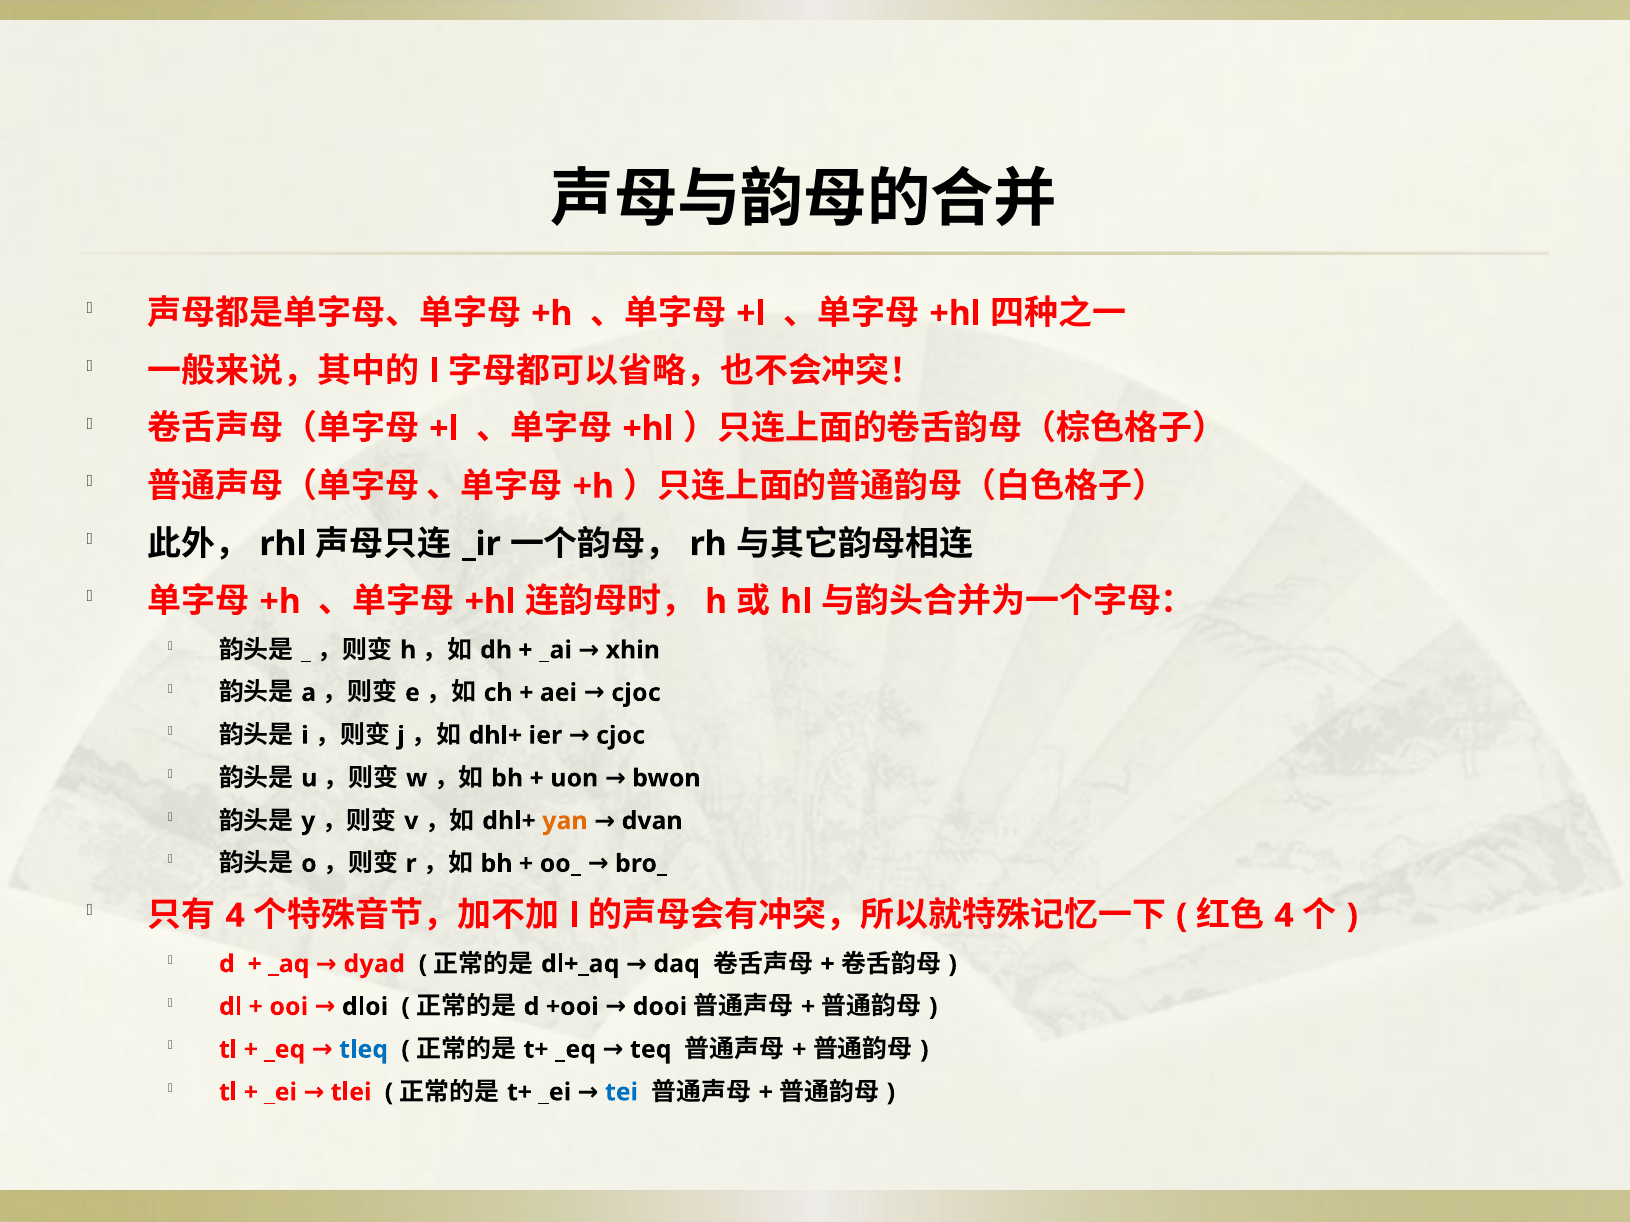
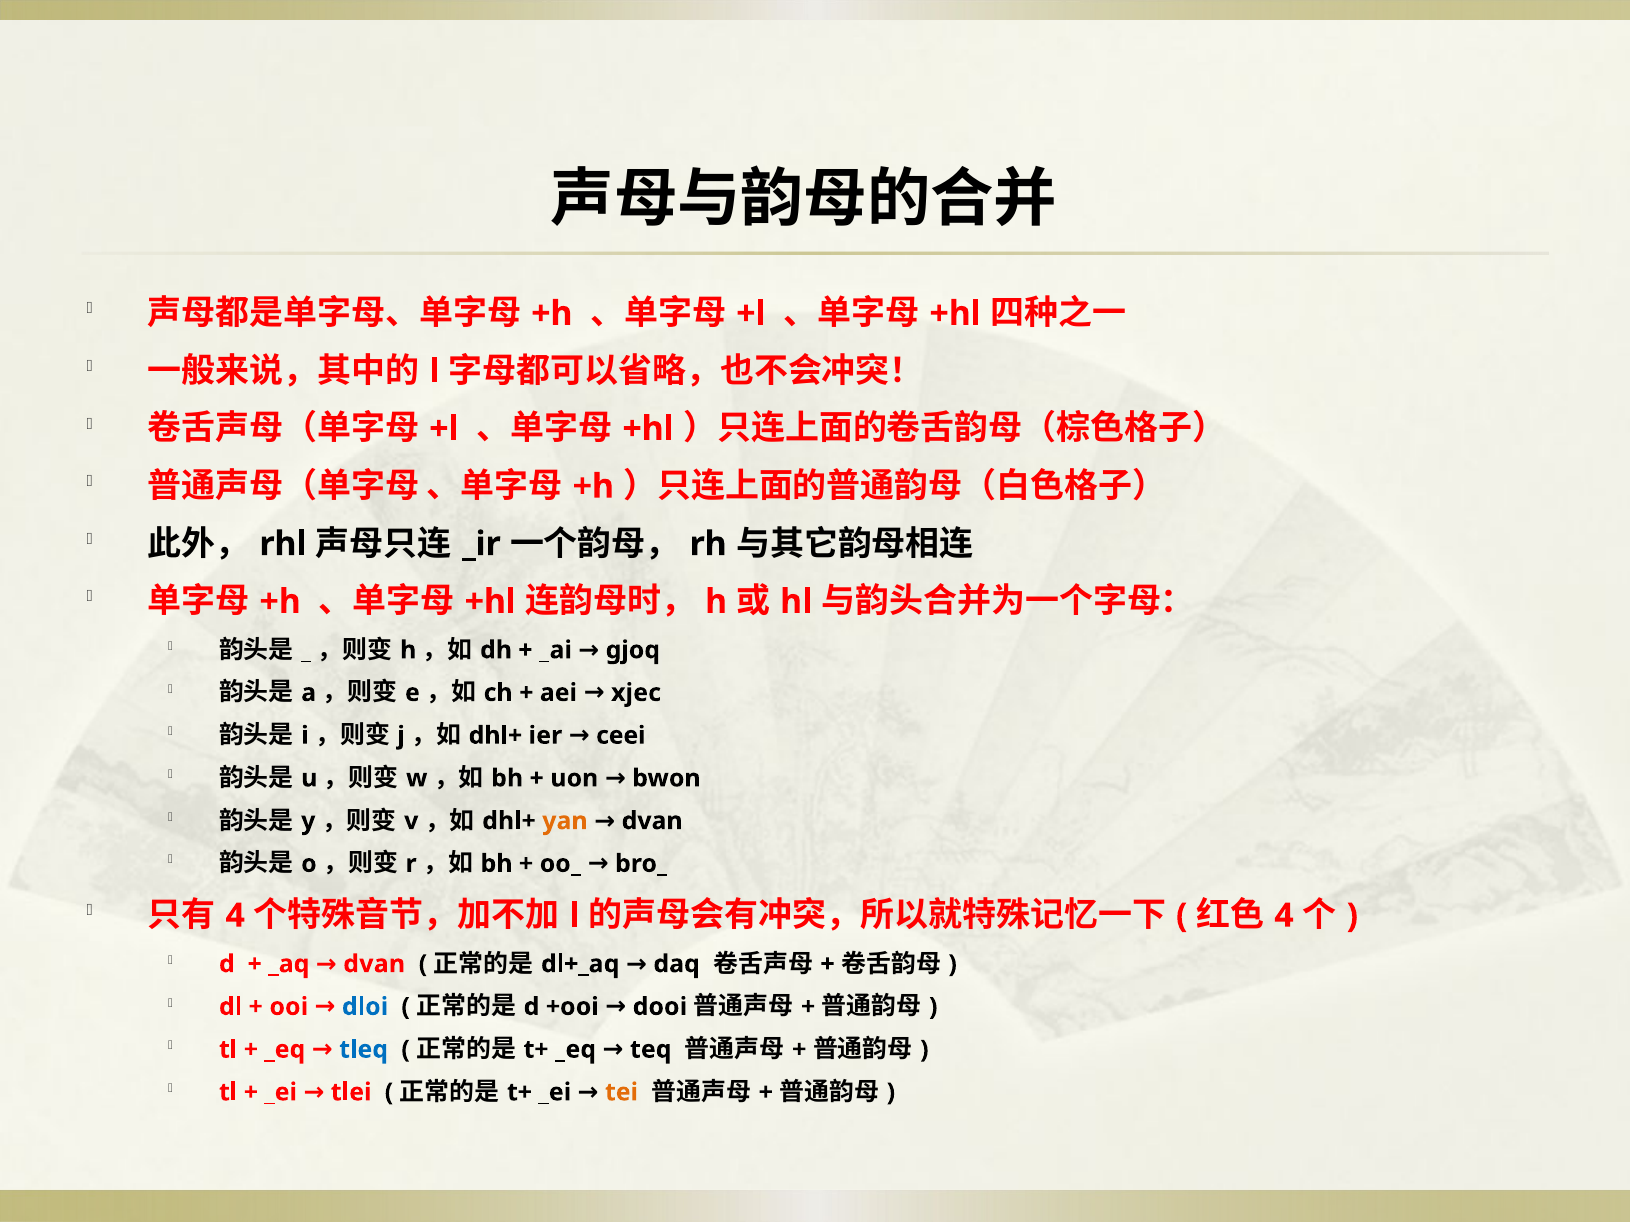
xhin: xhin -> gjoq
aei cjoc: cjoc -> xjec
ier cjoc: cjoc -> ceei
_aq dyad: dyad -> dvan
dloi colour: black -> blue
tei colour: blue -> orange
